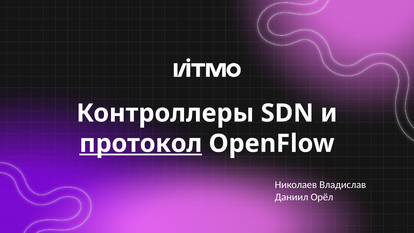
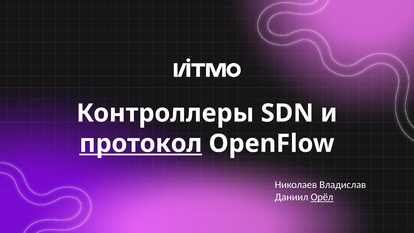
Орёл underline: none -> present
